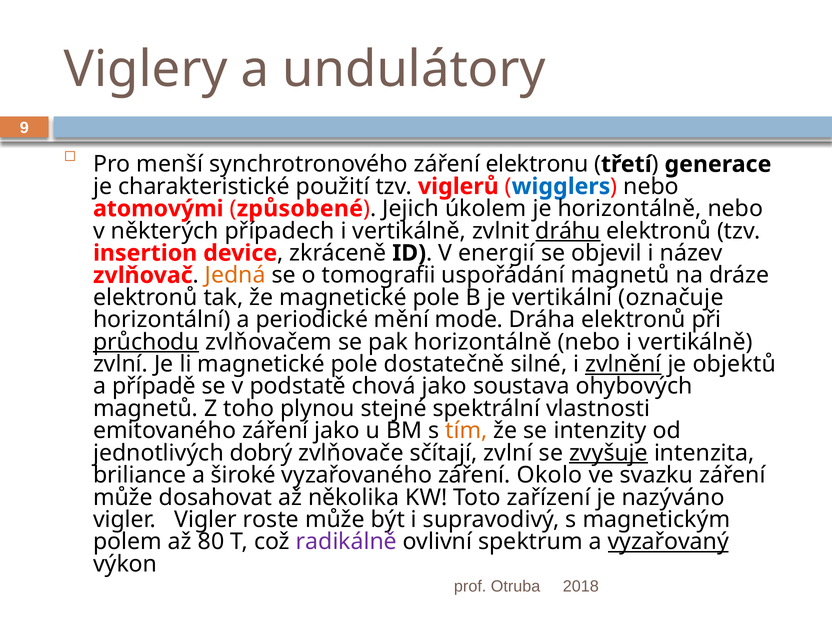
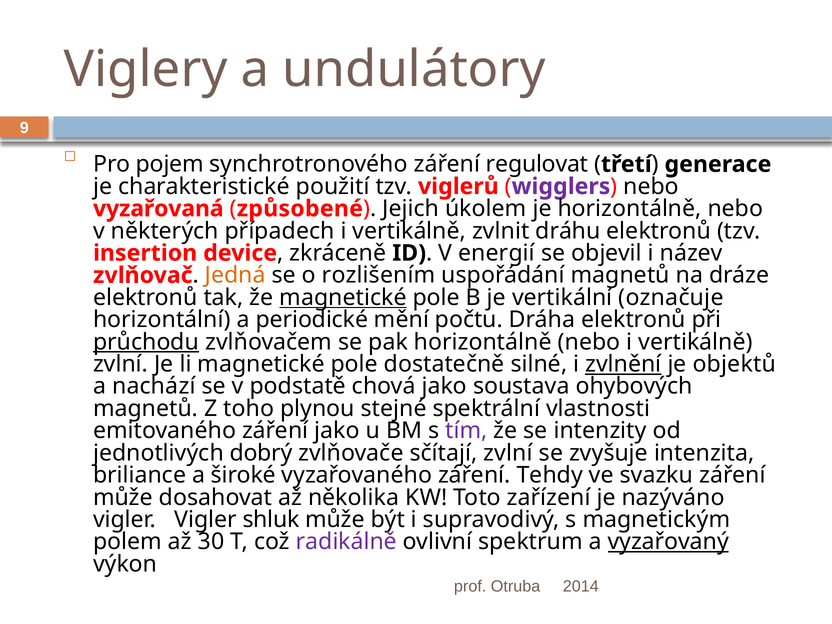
menší: menší -> pojem
elektronu: elektronu -> regulovat
wigglers colour: blue -> purple
atomovými: atomovými -> vyzařovaná
dráhu underline: present -> none
tomografii: tomografii -> rozlišením
magnetické at (343, 298) underline: none -> present
mode: mode -> počtu
případě: případě -> nachází
tím colour: orange -> purple
zvyšuje underline: present -> none
Okolo: Okolo -> Tehdy
roste: roste -> shluk
80: 80 -> 30
2018: 2018 -> 2014
